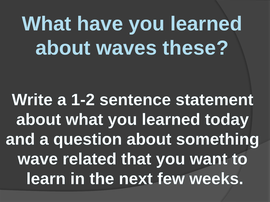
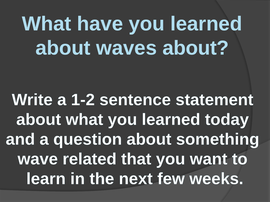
waves these: these -> about
